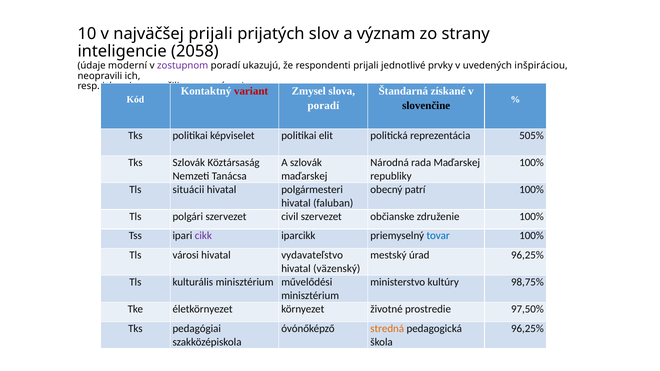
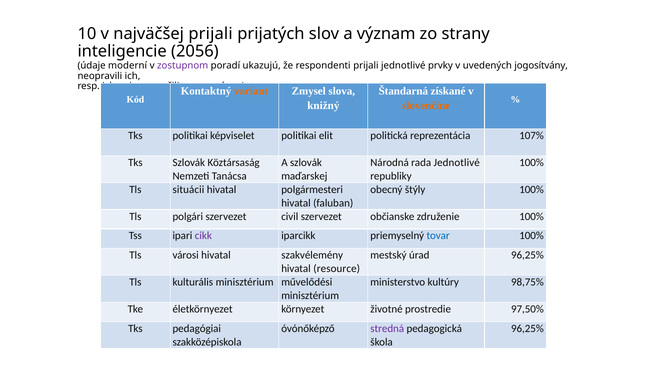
2058: 2058 -> 2056
inšpiráciou: inšpiráciou -> jogosítvány
variant colour: red -> orange
poradí at (323, 105): poradí -> knižný
slovenčine colour: black -> orange
505%: 505% -> 107%
rada Maďarskej: Maďarskej -> Jednotlivé
patrí: patrí -> štýly
vydavateľstvo: vydavateľstvo -> szakvélemény
väzenský: väzenský -> resource
stredná colour: orange -> purple
